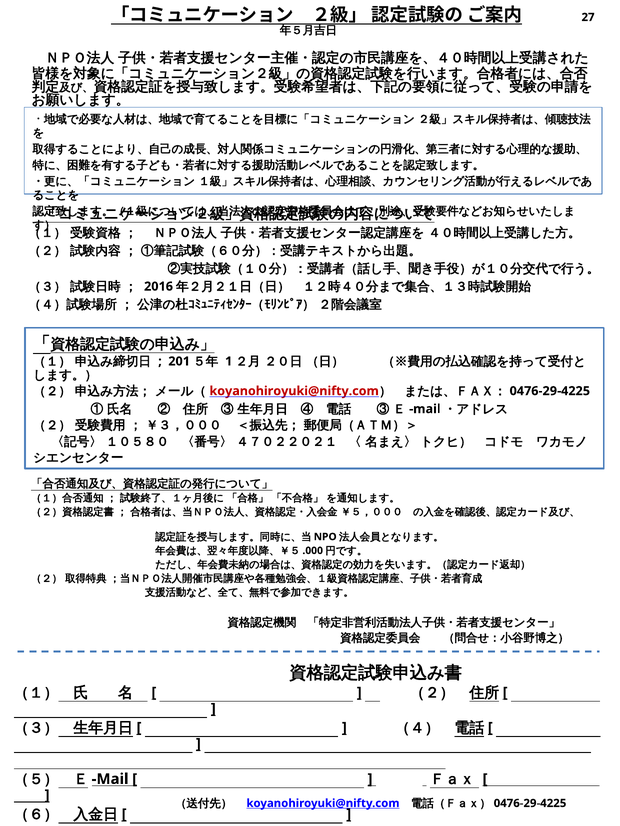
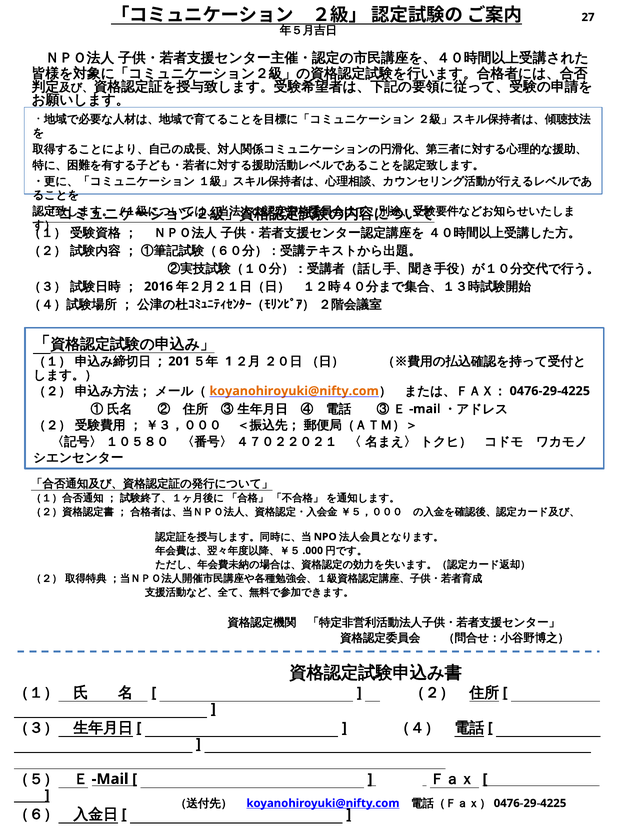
koyanohiroyuki@nifty.com at (294, 391) colour: red -> orange
